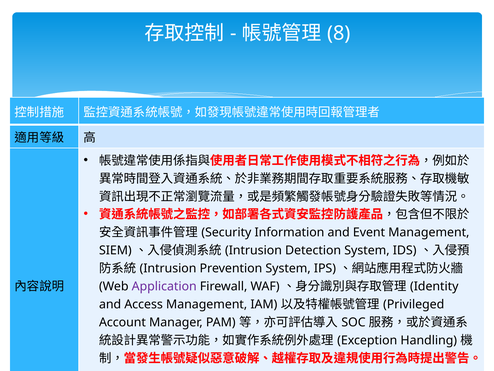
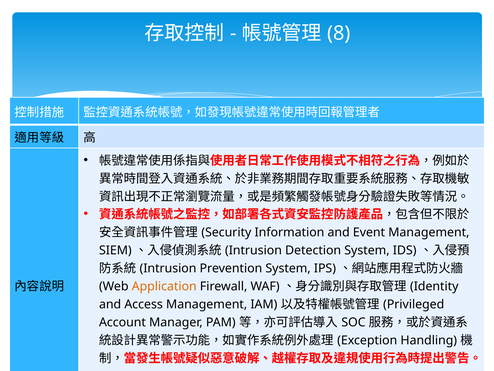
Application colour: purple -> orange
